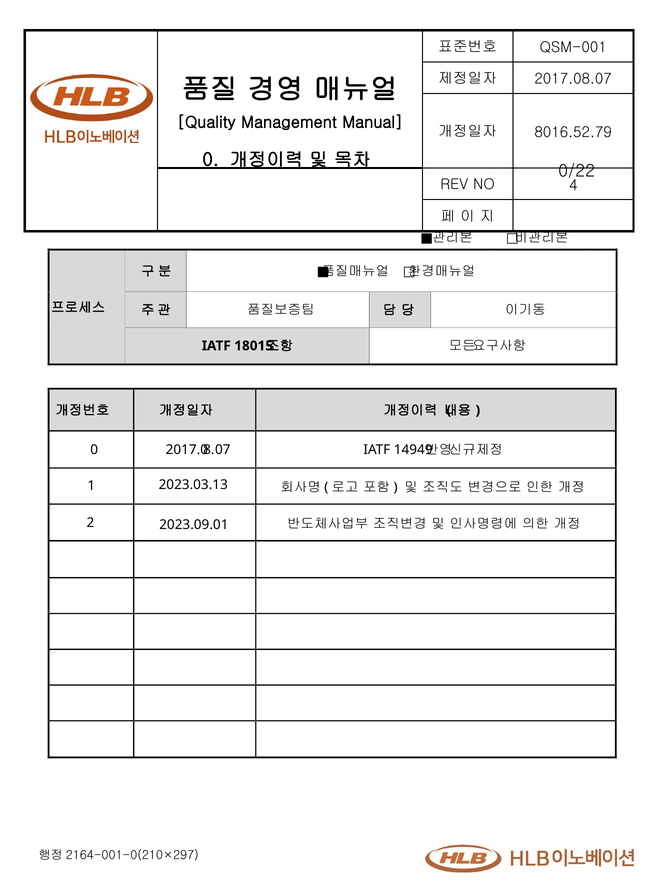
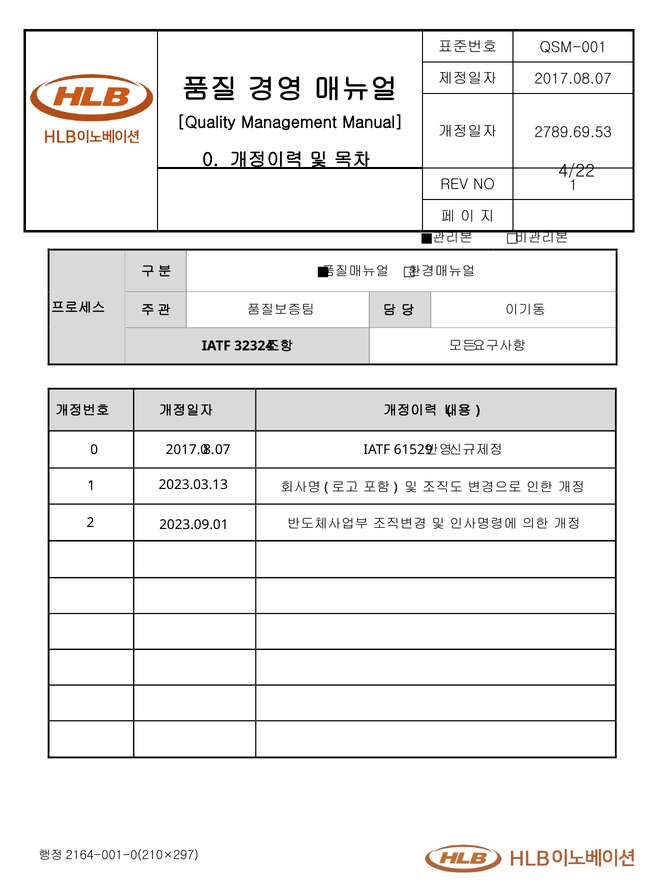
8016.52.79: 8016.52.79 -> 2789.69.53
0/22: 0/22 -> 4/22
4 at (573, 185): 4 -> 1
18015: 18015 -> 32324
14949: 14949 -> 61529
